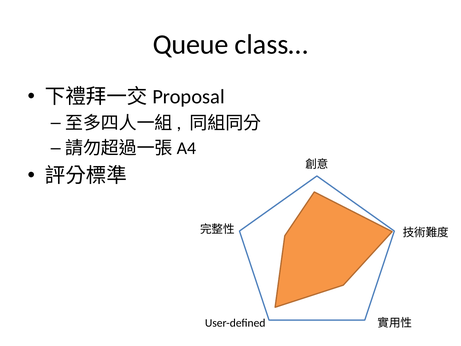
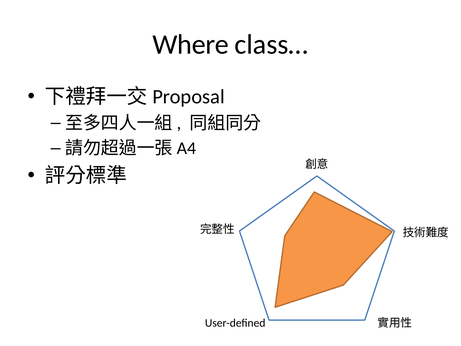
Queue: Queue -> Where
